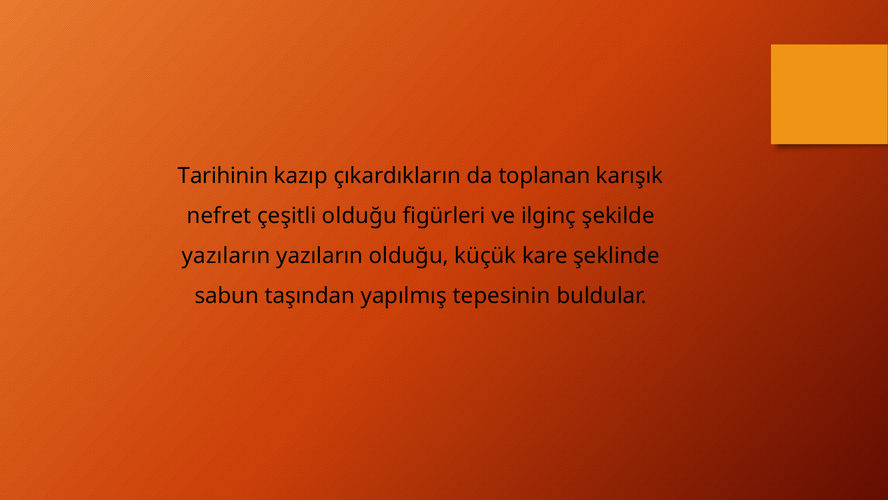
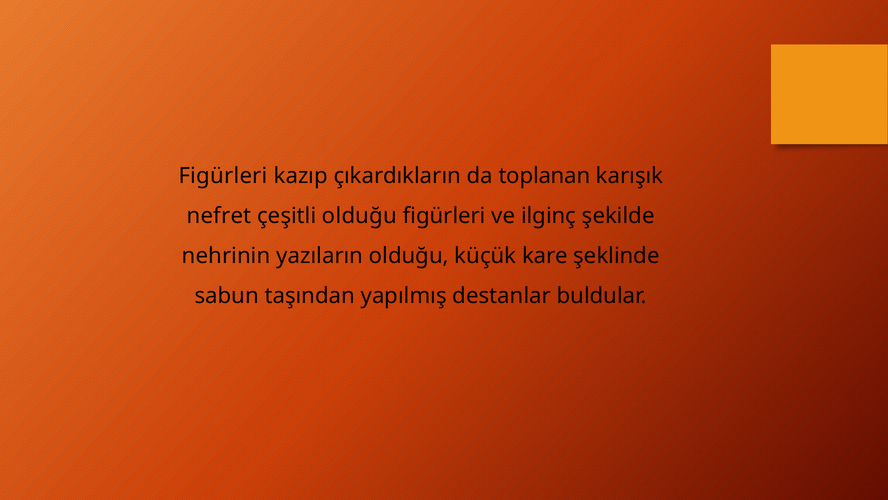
Tarihinin at (223, 176): Tarihinin -> Figürleri
yazıların at (226, 256): yazıların -> nehrinin
tepesinin: tepesinin -> destanlar
